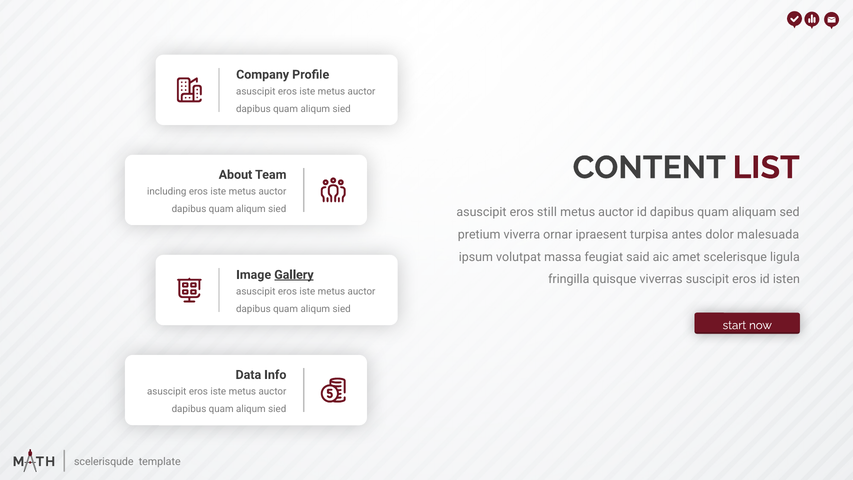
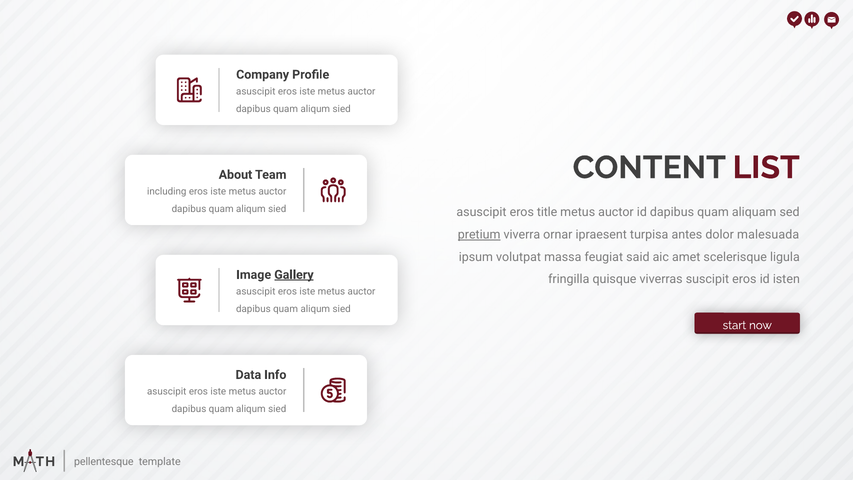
still: still -> title
pretium underline: none -> present
scelerisqude: scelerisqude -> pellentesque
